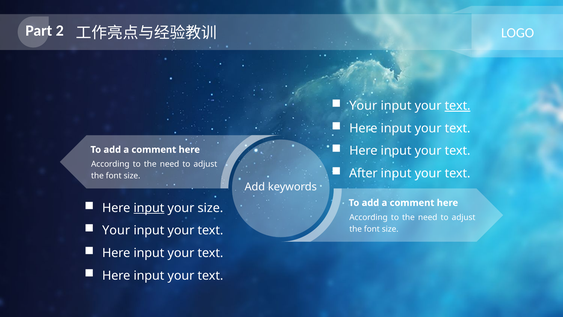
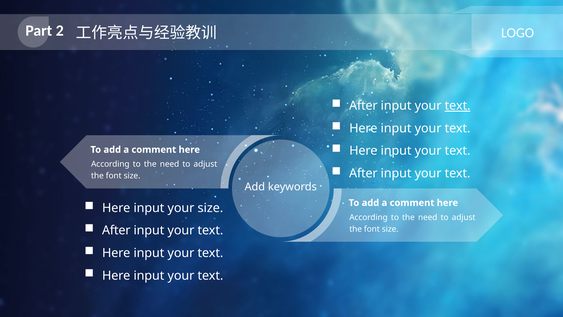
Your at (363, 106): Your -> After
input at (149, 208) underline: present -> none
Your at (116, 230): Your -> After
